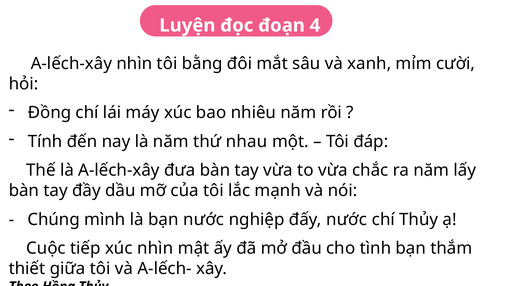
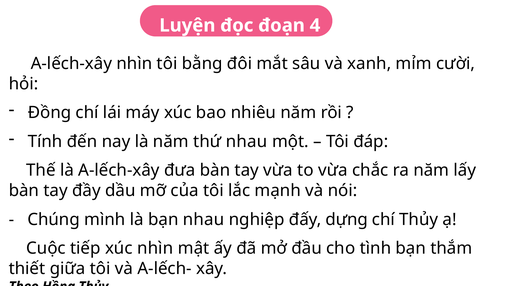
bạn nước: nước -> nhau
đấy nước: nước -> dựng
